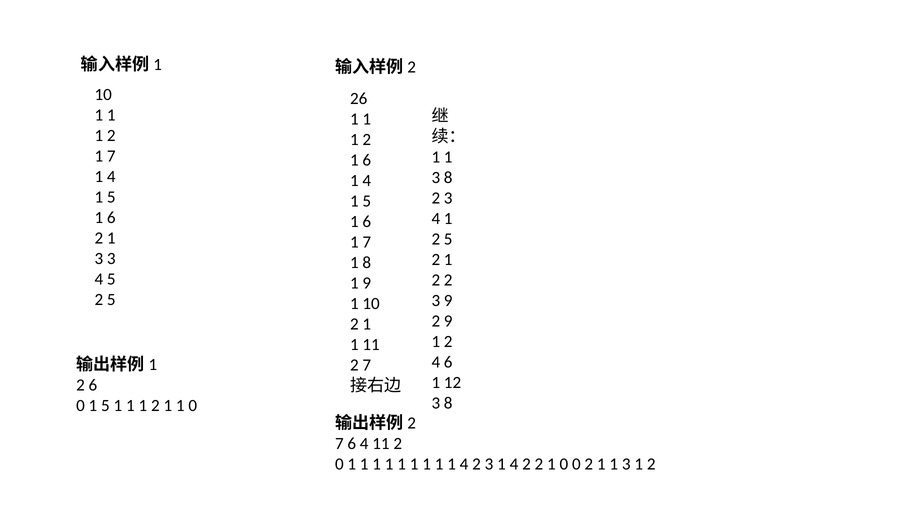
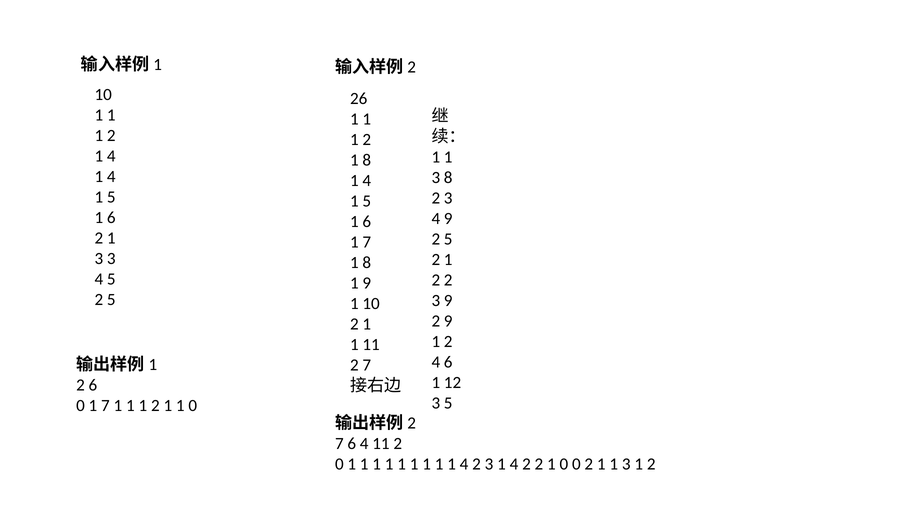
7 at (111, 156): 7 -> 4
6 at (367, 160): 6 -> 8
1 at (448, 219): 1 -> 9
8 at (448, 403): 8 -> 5
0 1 5: 5 -> 7
